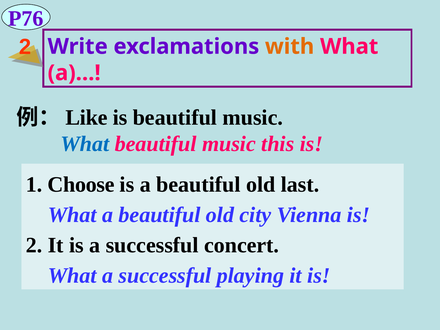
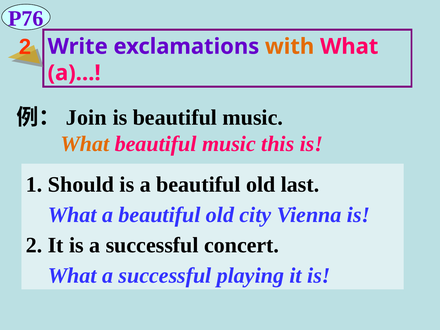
Like: Like -> Join
What at (85, 144) colour: blue -> orange
Choose: Choose -> Should
